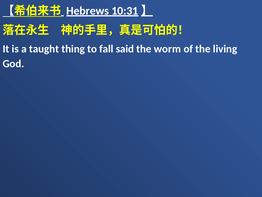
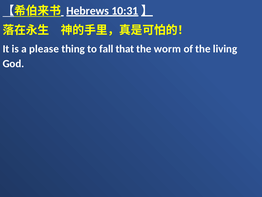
taught: taught -> please
said: said -> that
